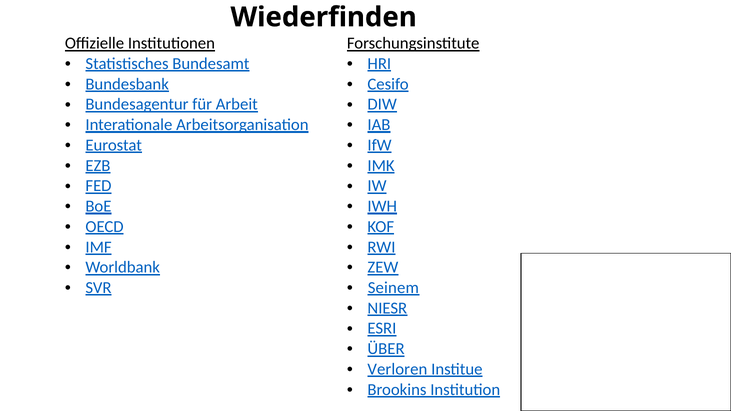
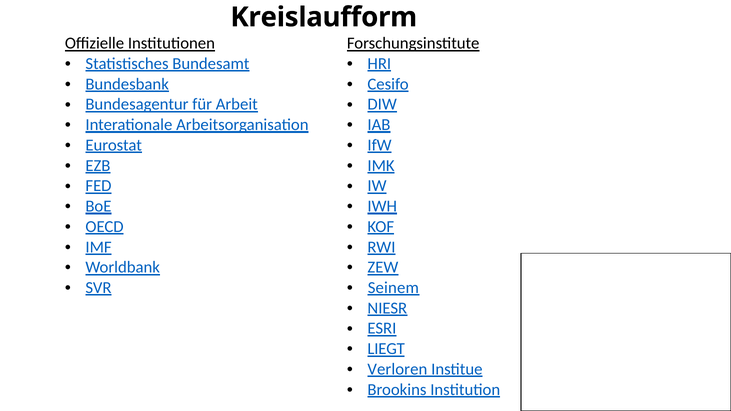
Wiederfinden: Wiederfinden -> Kreislaufform
ÜBER: ÜBER -> LIEGT
